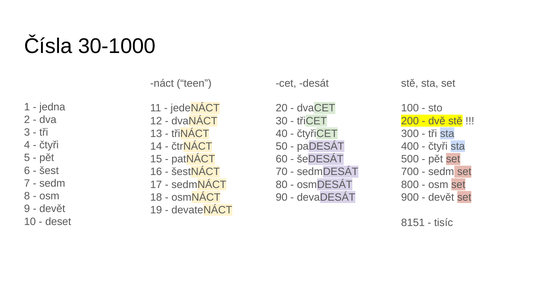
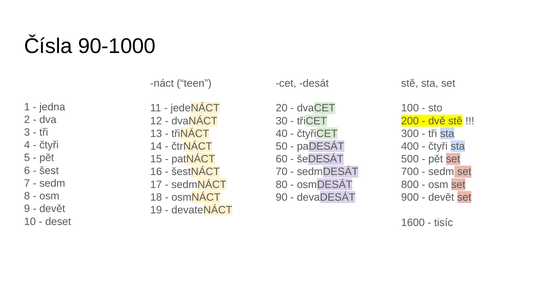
30-1000: 30-1000 -> 90-1000
8151: 8151 -> 1600
